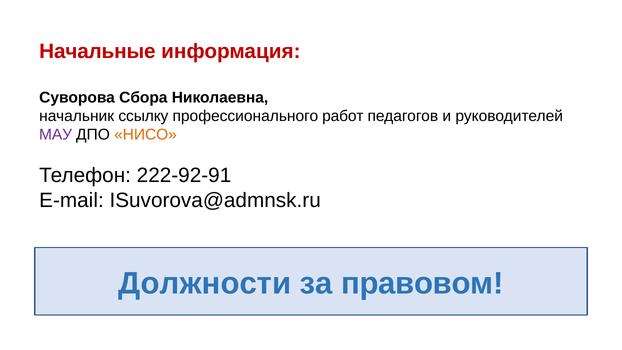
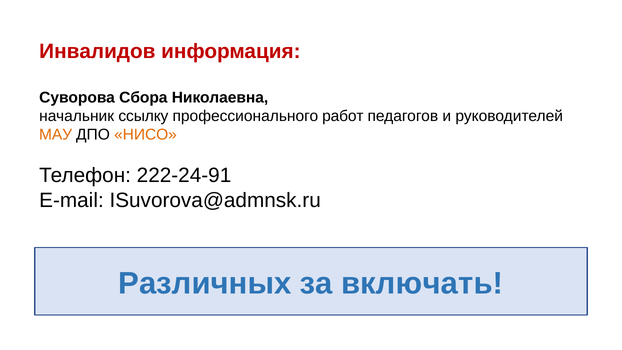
Начальные: Начальные -> Инвалидов
МАУ colour: purple -> orange
222-92-91: 222-92-91 -> 222-24-91
Должности: Должности -> Различных
правовом: правовом -> включать
